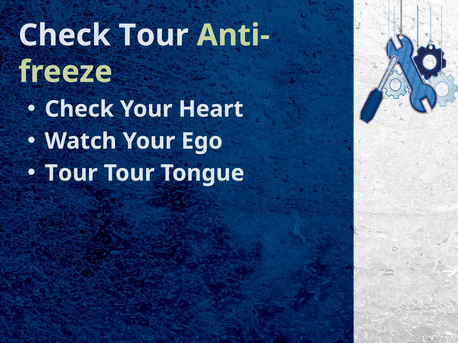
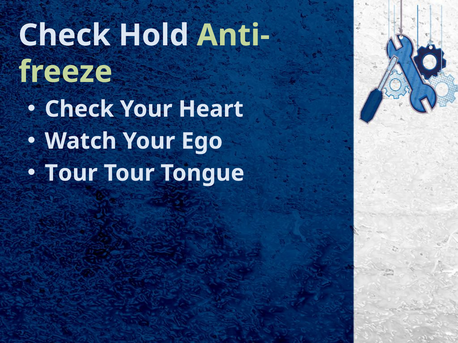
Check Tour: Tour -> Hold
